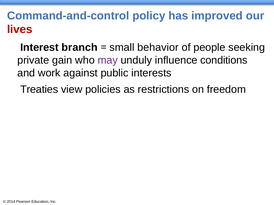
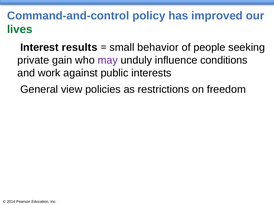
lives colour: red -> green
branch: branch -> results
Treaties: Treaties -> General
